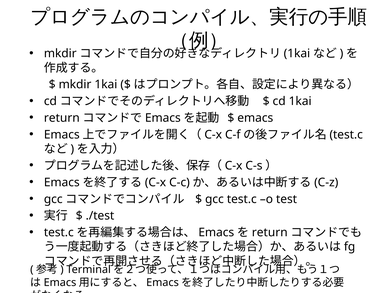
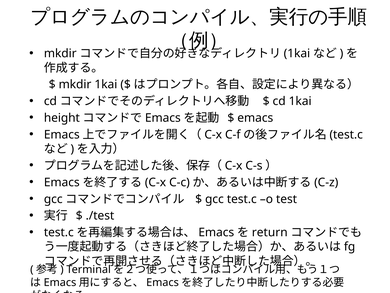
return at (62, 118): return -> height
